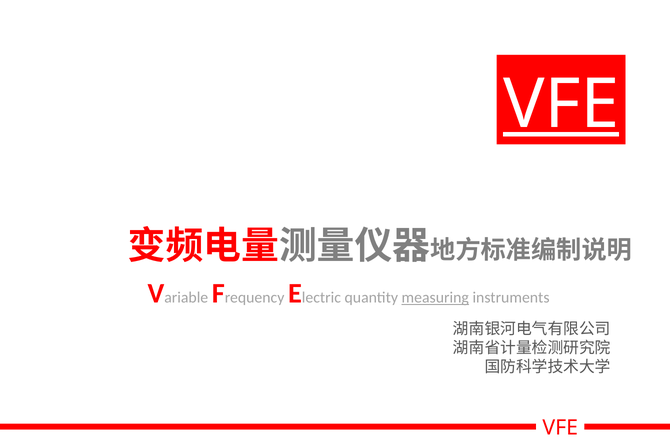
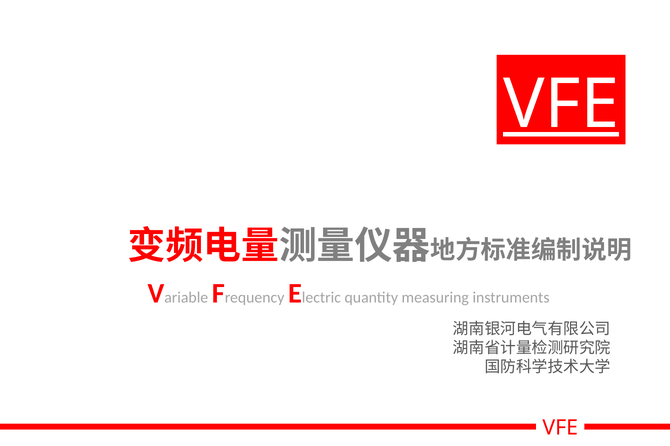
measuring underline: present -> none
